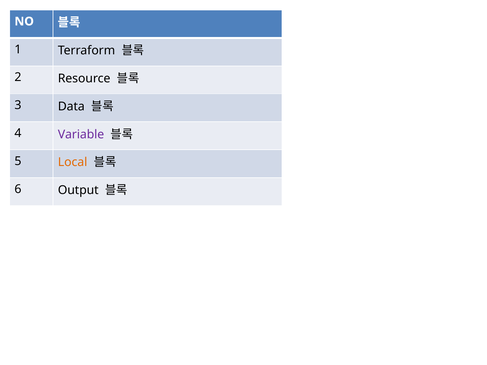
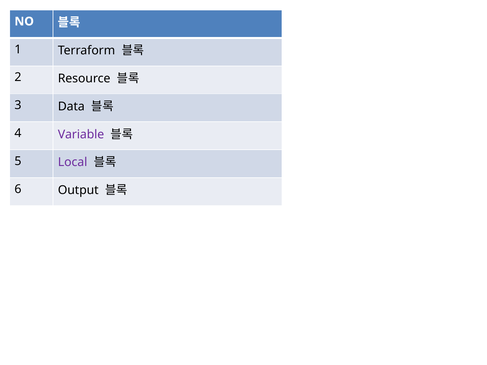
Local colour: orange -> purple
